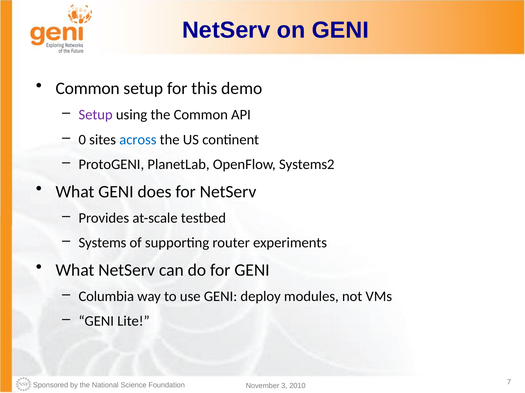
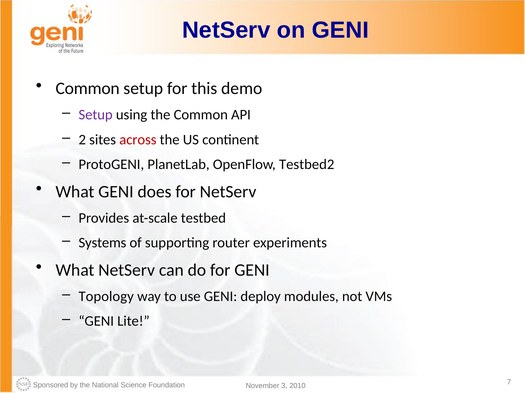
0: 0 -> 2
across colour: blue -> red
Systems2: Systems2 -> Testbed2
Columbia: Columbia -> Topology
